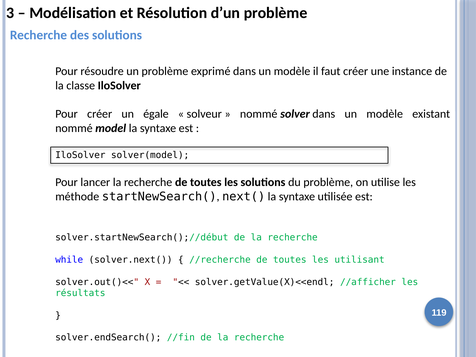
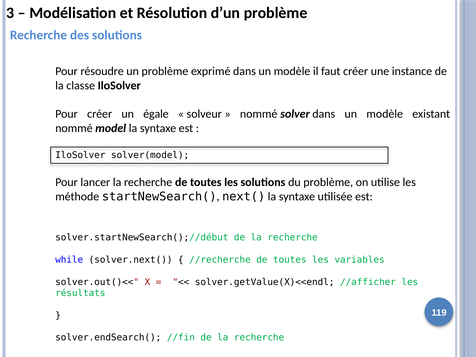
utilisant: utilisant -> variables
